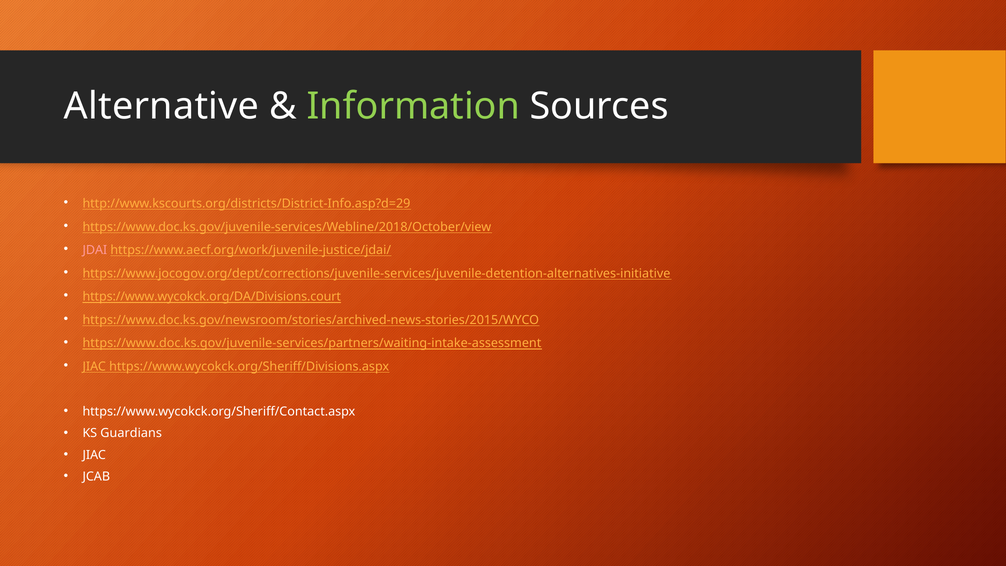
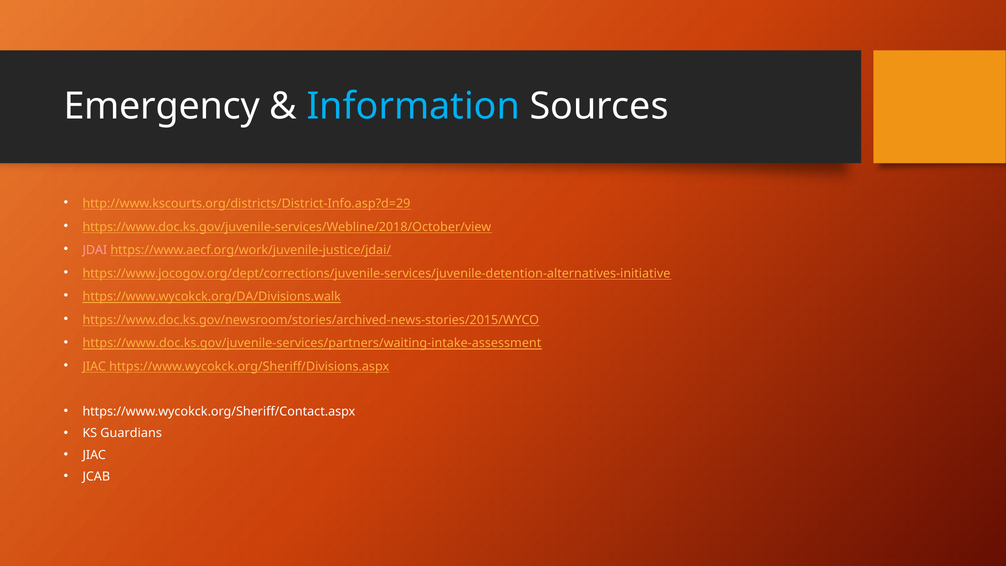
Alternative: Alternative -> Emergency
Information colour: light green -> light blue
https://www.wycokck.org/DA/Divisions.court: https://www.wycokck.org/DA/Divisions.court -> https://www.wycokck.org/DA/Divisions.walk
